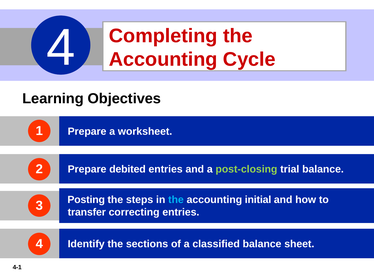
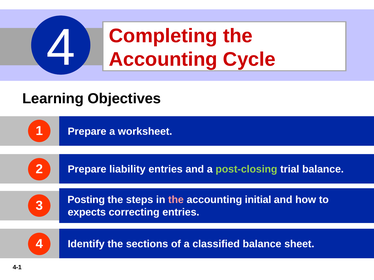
debited: debited -> liability
the at (176, 200) colour: light blue -> pink
transfer: transfer -> expects
